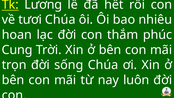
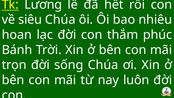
tươi: tươi -> siêu
Cung: Cung -> Bánh
